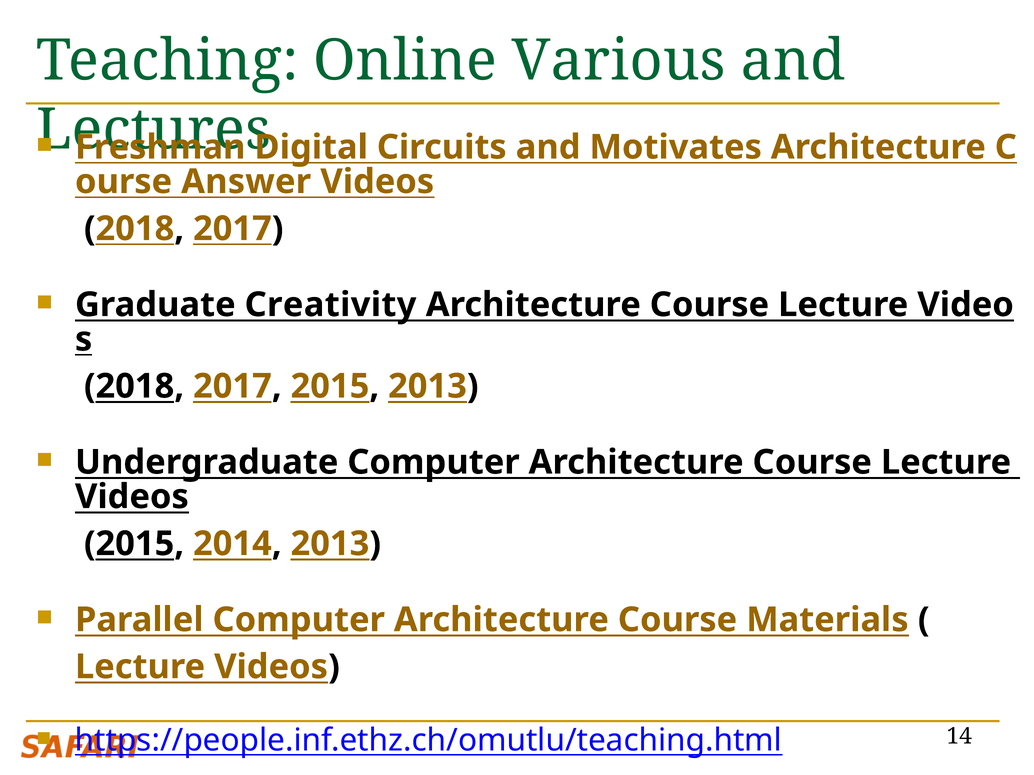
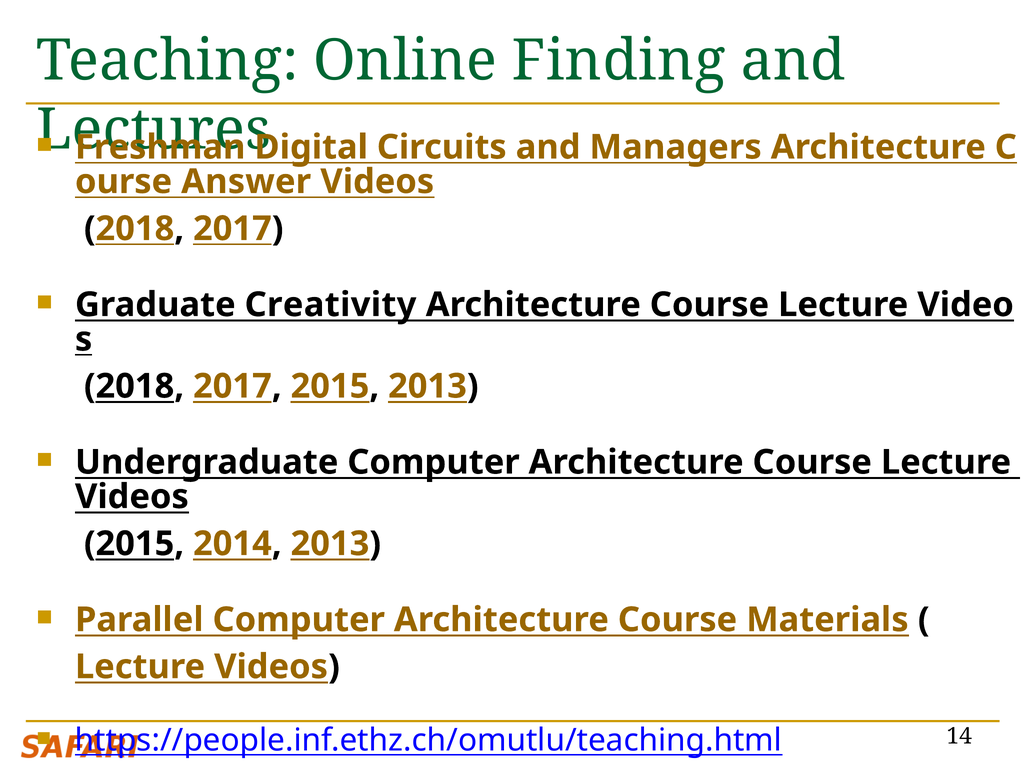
Various: Various -> Finding
Motivates: Motivates -> Managers
